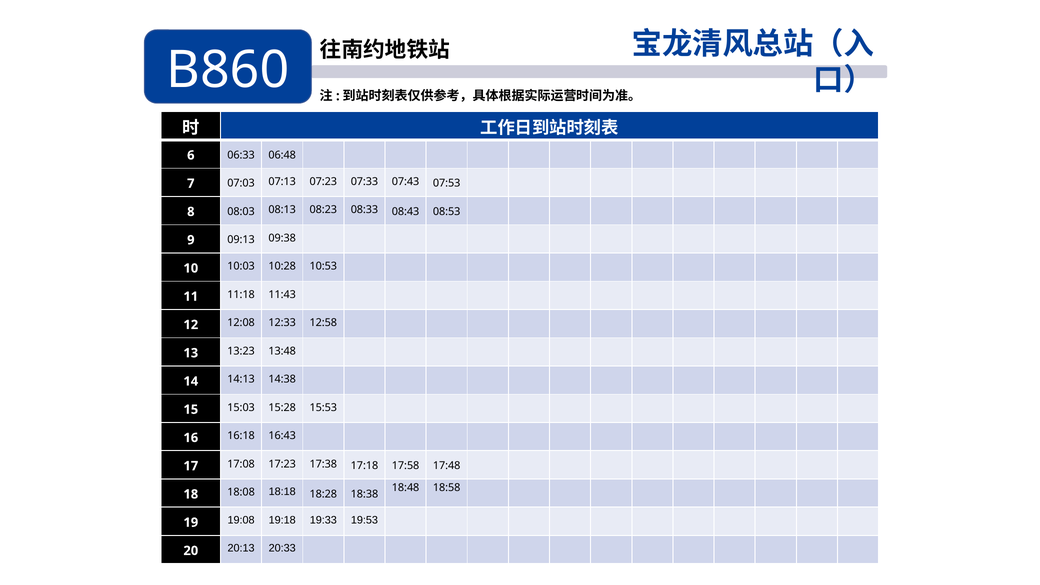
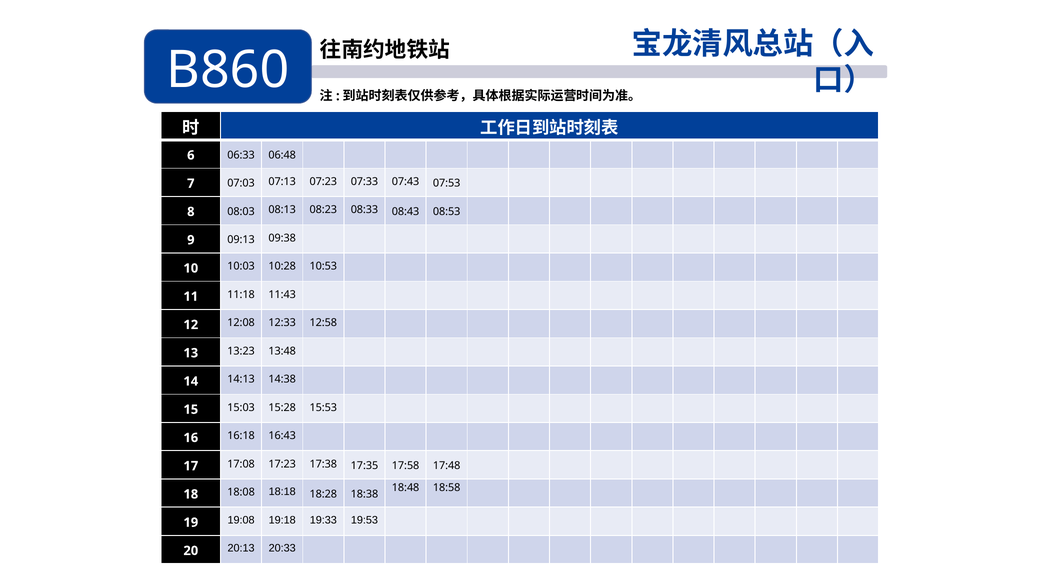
17:18: 17:18 -> 17:35
